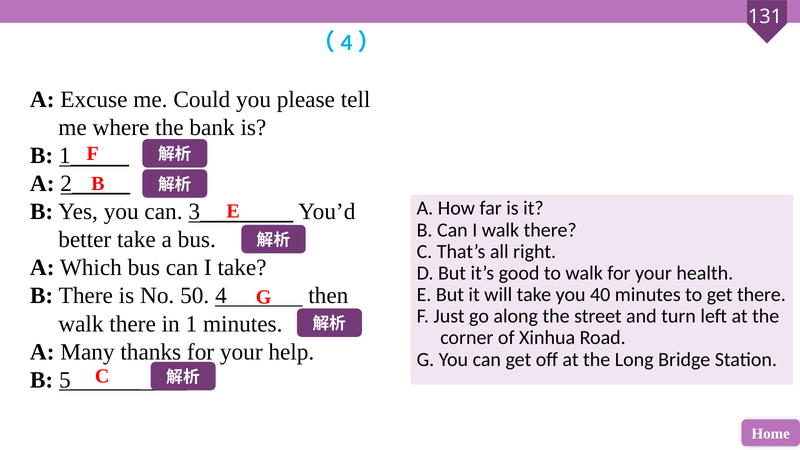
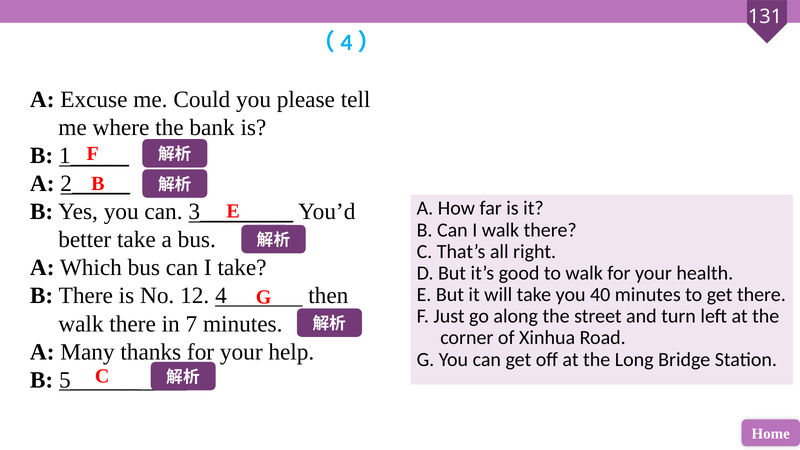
50: 50 -> 12
1: 1 -> 7
